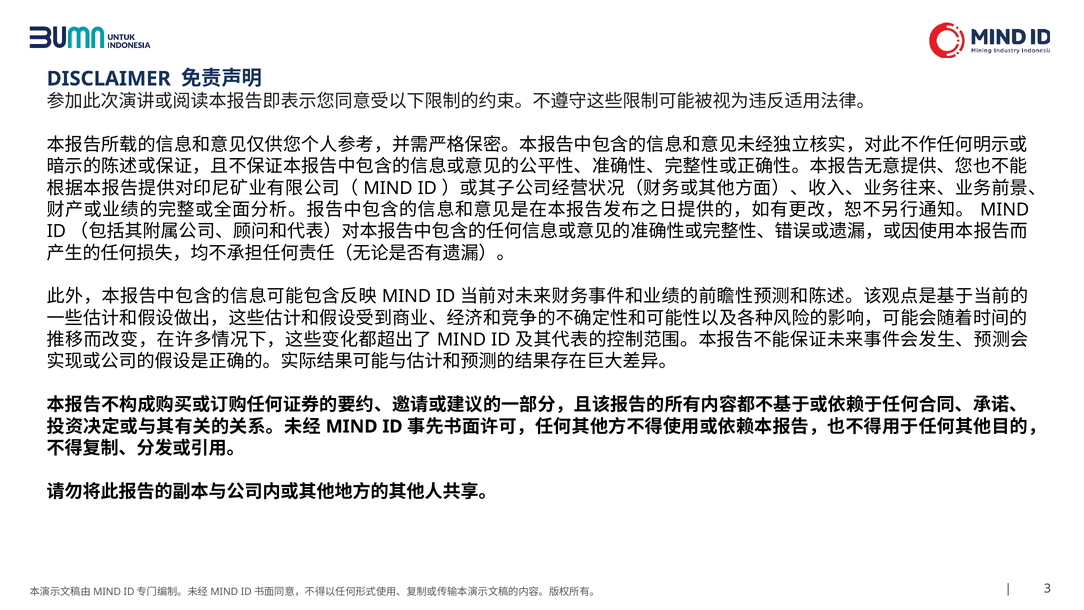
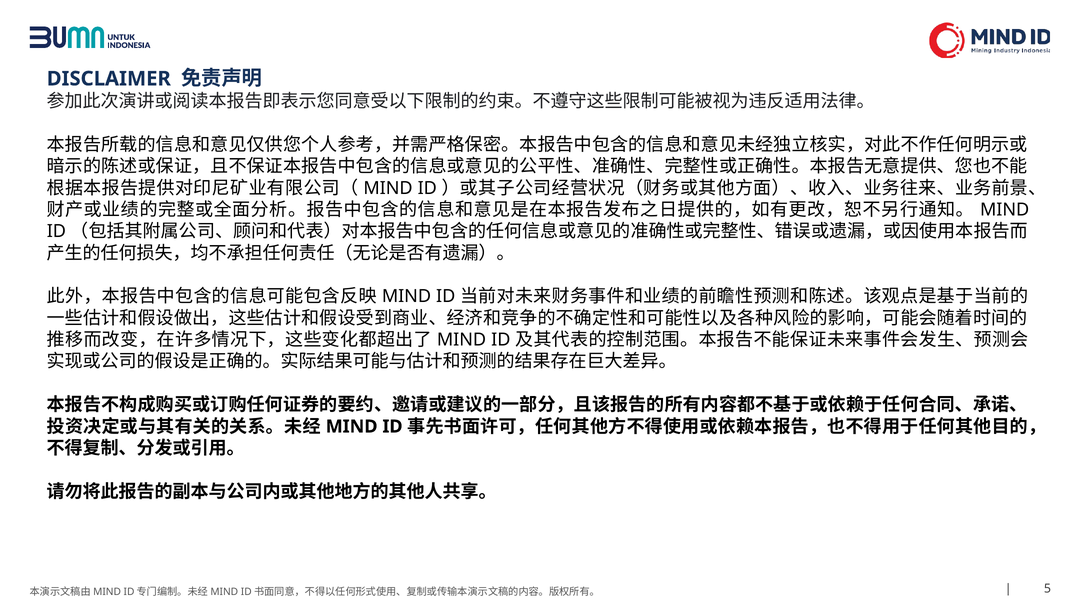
3: 3 -> 5
